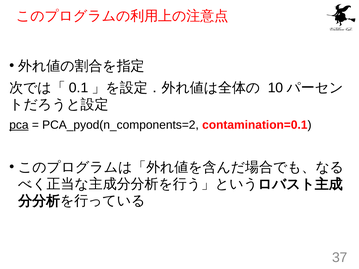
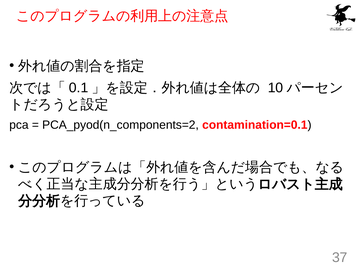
pca underline: present -> none
